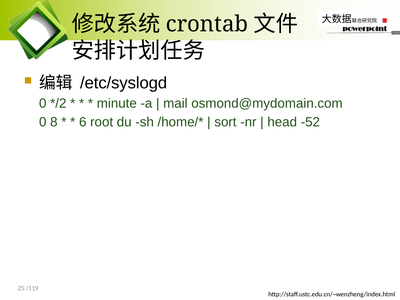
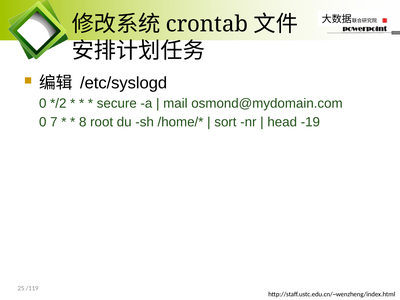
minute: minute -> secure
8: 8 -> 7
6: 6 -> 8
-52: -52 -> -19
